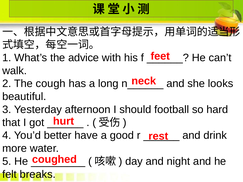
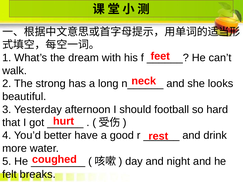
advice: advice -> dream
cough: cough -> strong
